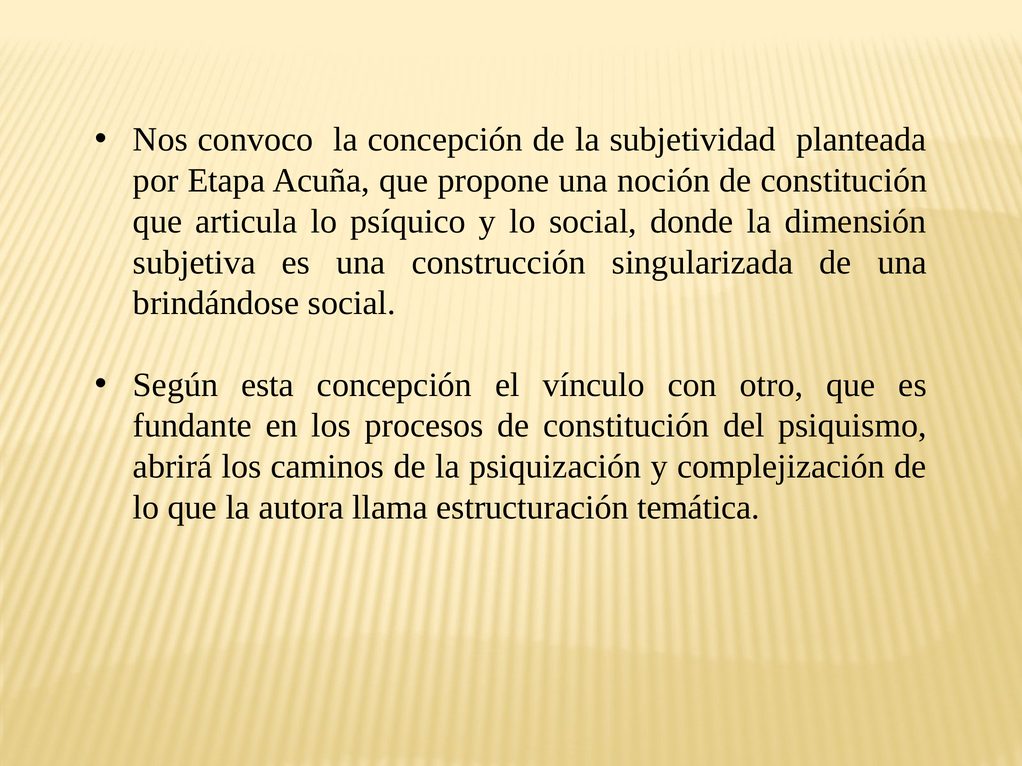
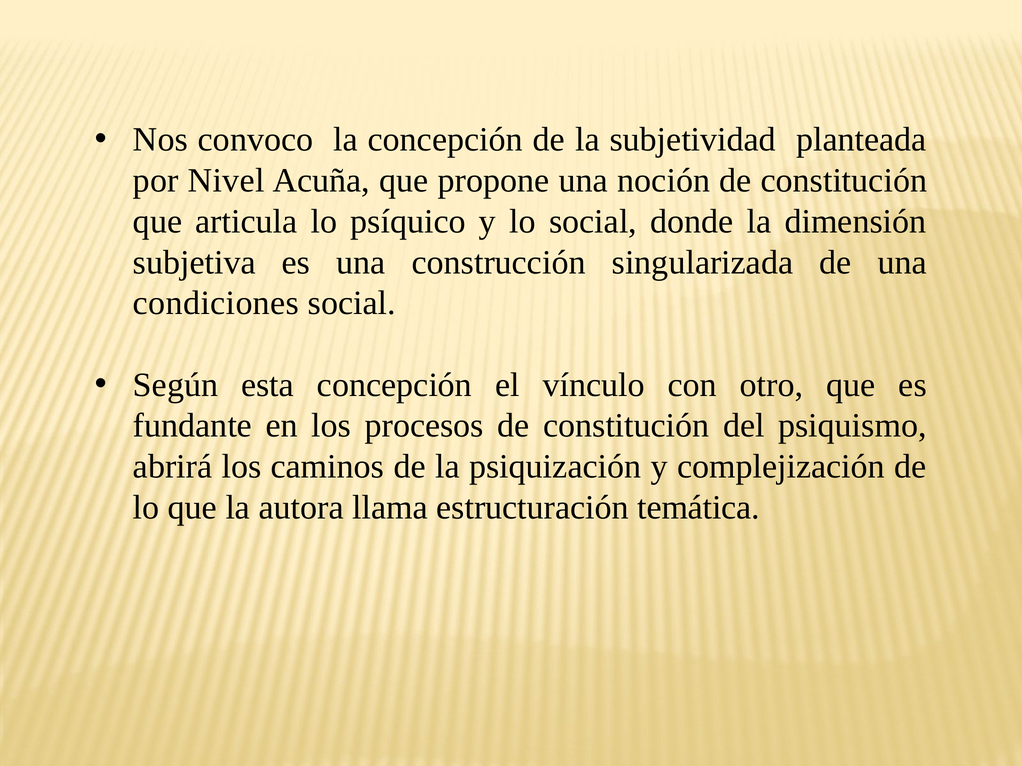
Etapa: Etapa -> Nivel
brindándose: brindándose -> condiciones
